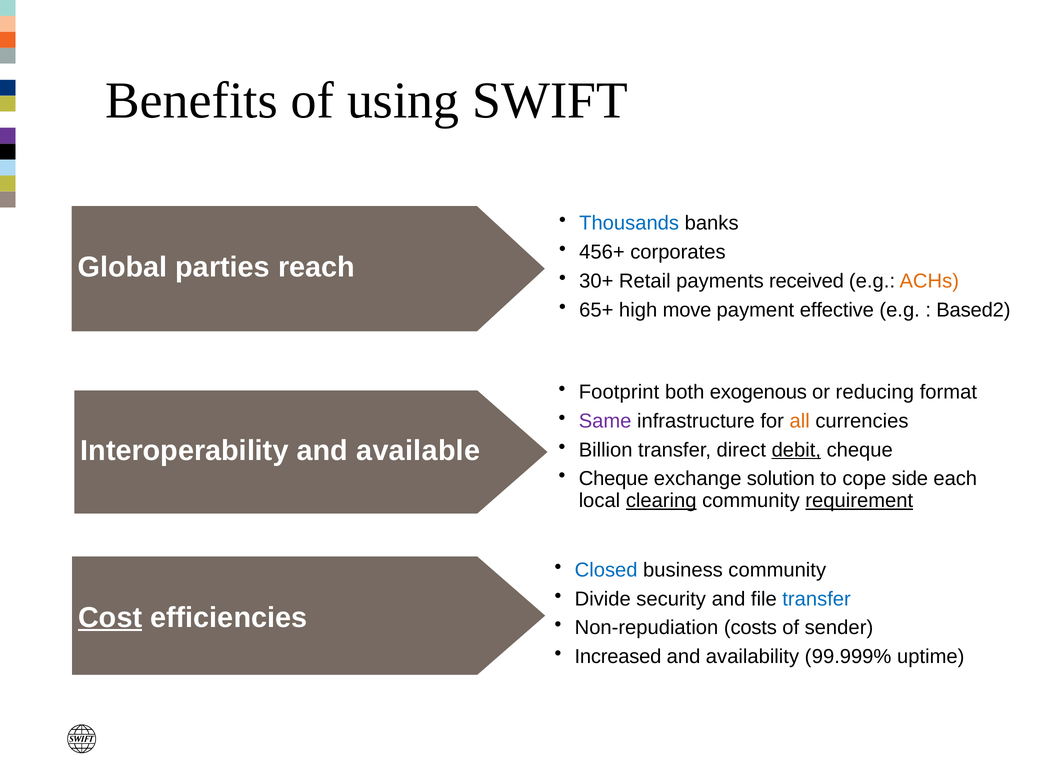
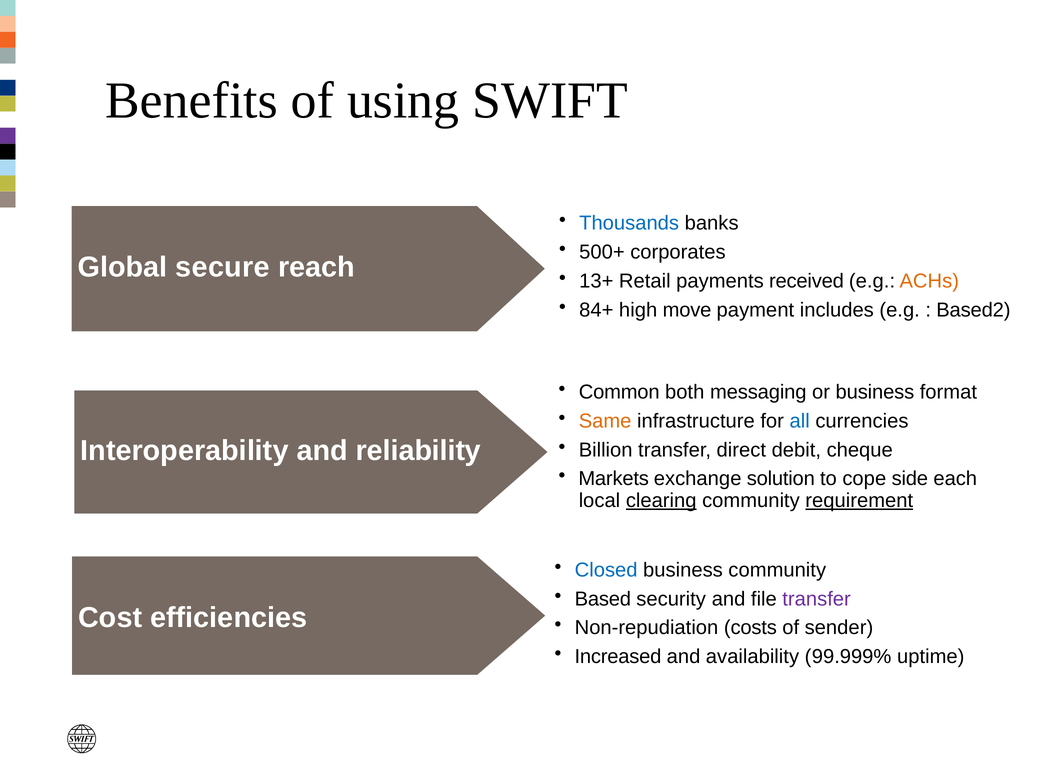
456+: 456+ -> 500+
parties: parties -> secure
30+: 30+ -> 13+
65+: 65+ -> 84+
effective: effective -> includes
Footprint: Footprint -> Common
exogenous: exogenous -> messaging
or reducing: reducing -> business
Same colour: purple -> orange
all colour: orange -> blue
available: available -> reliability
debit underline: present -> none
Cheque at (614, 479): Cheque -> Markets
Divide: Divide -> Based
transfer at (817, 599) colour: blue -> purple
Cost underline: present -> none
